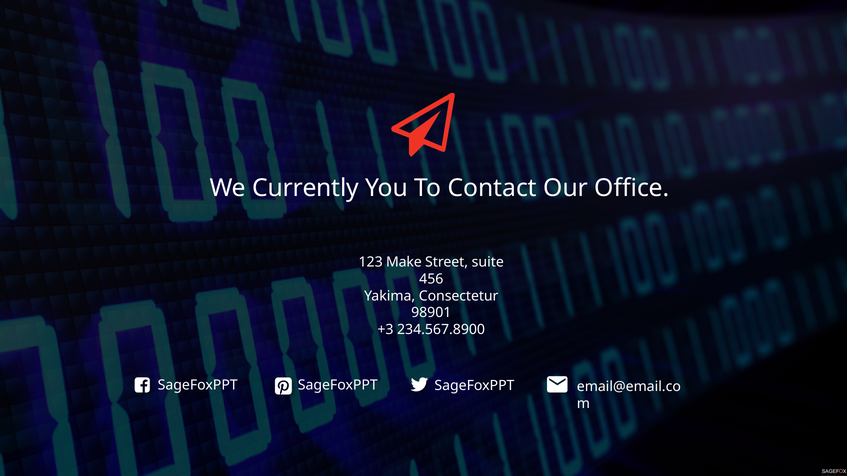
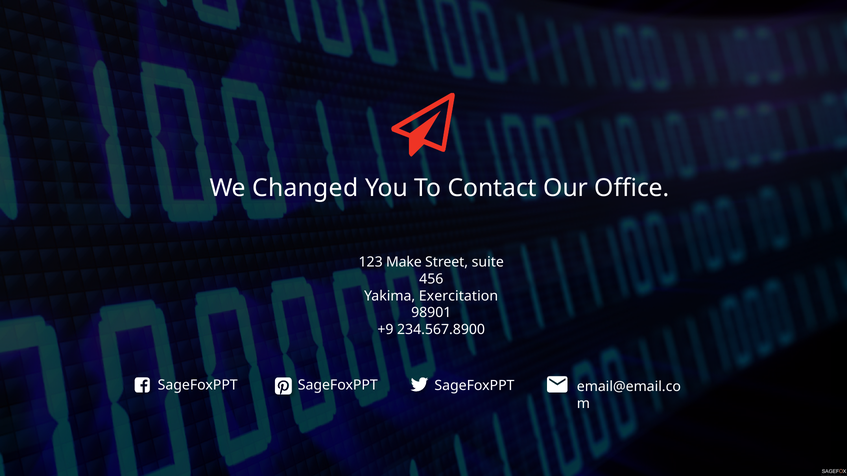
Currently: Currently -> Changed
Consectetur: Consectetur -> Exercitation
+3: +3 -> +9
